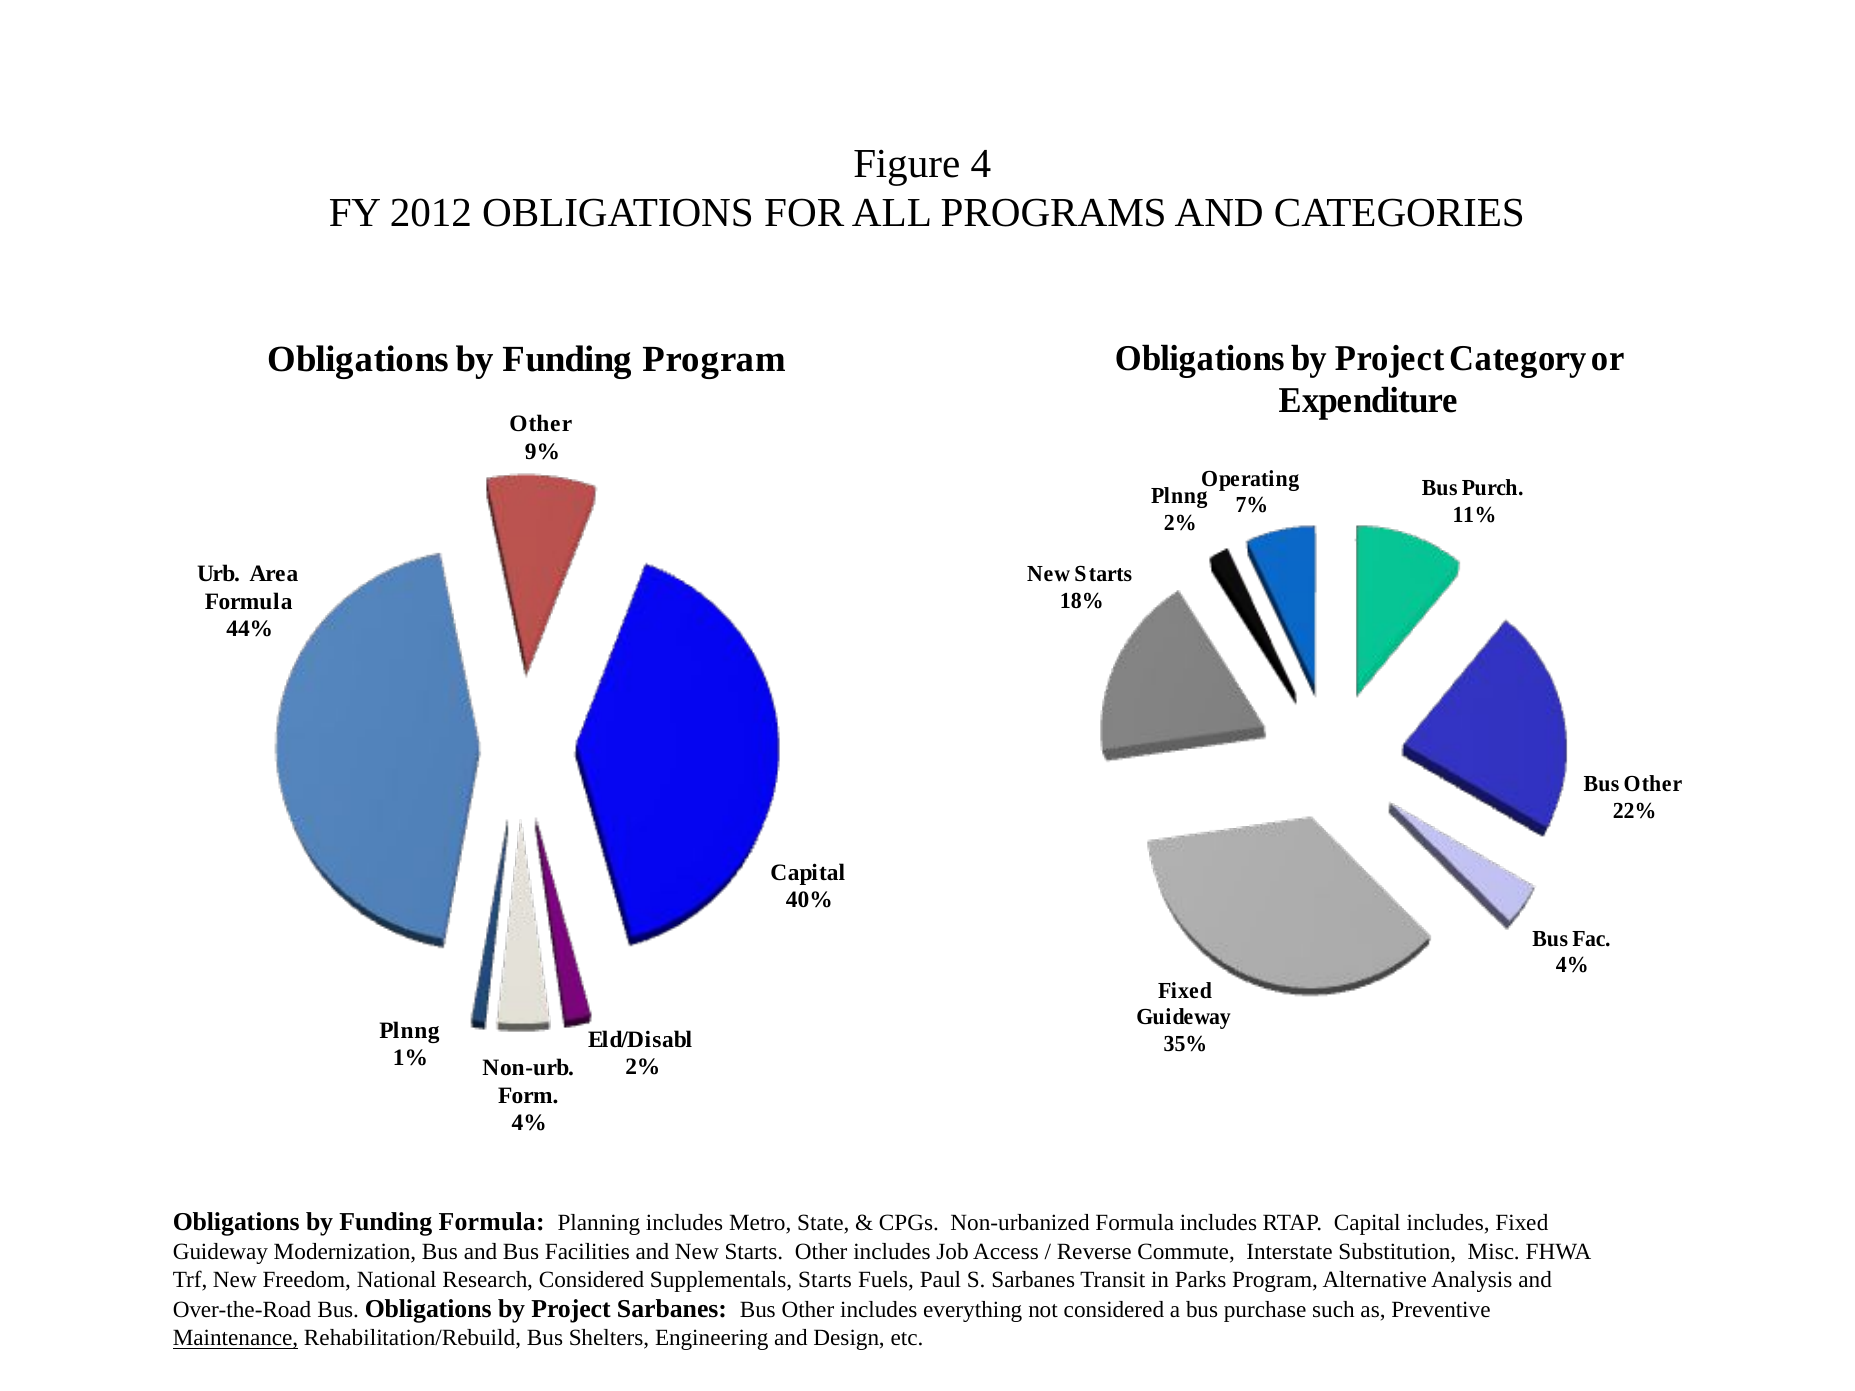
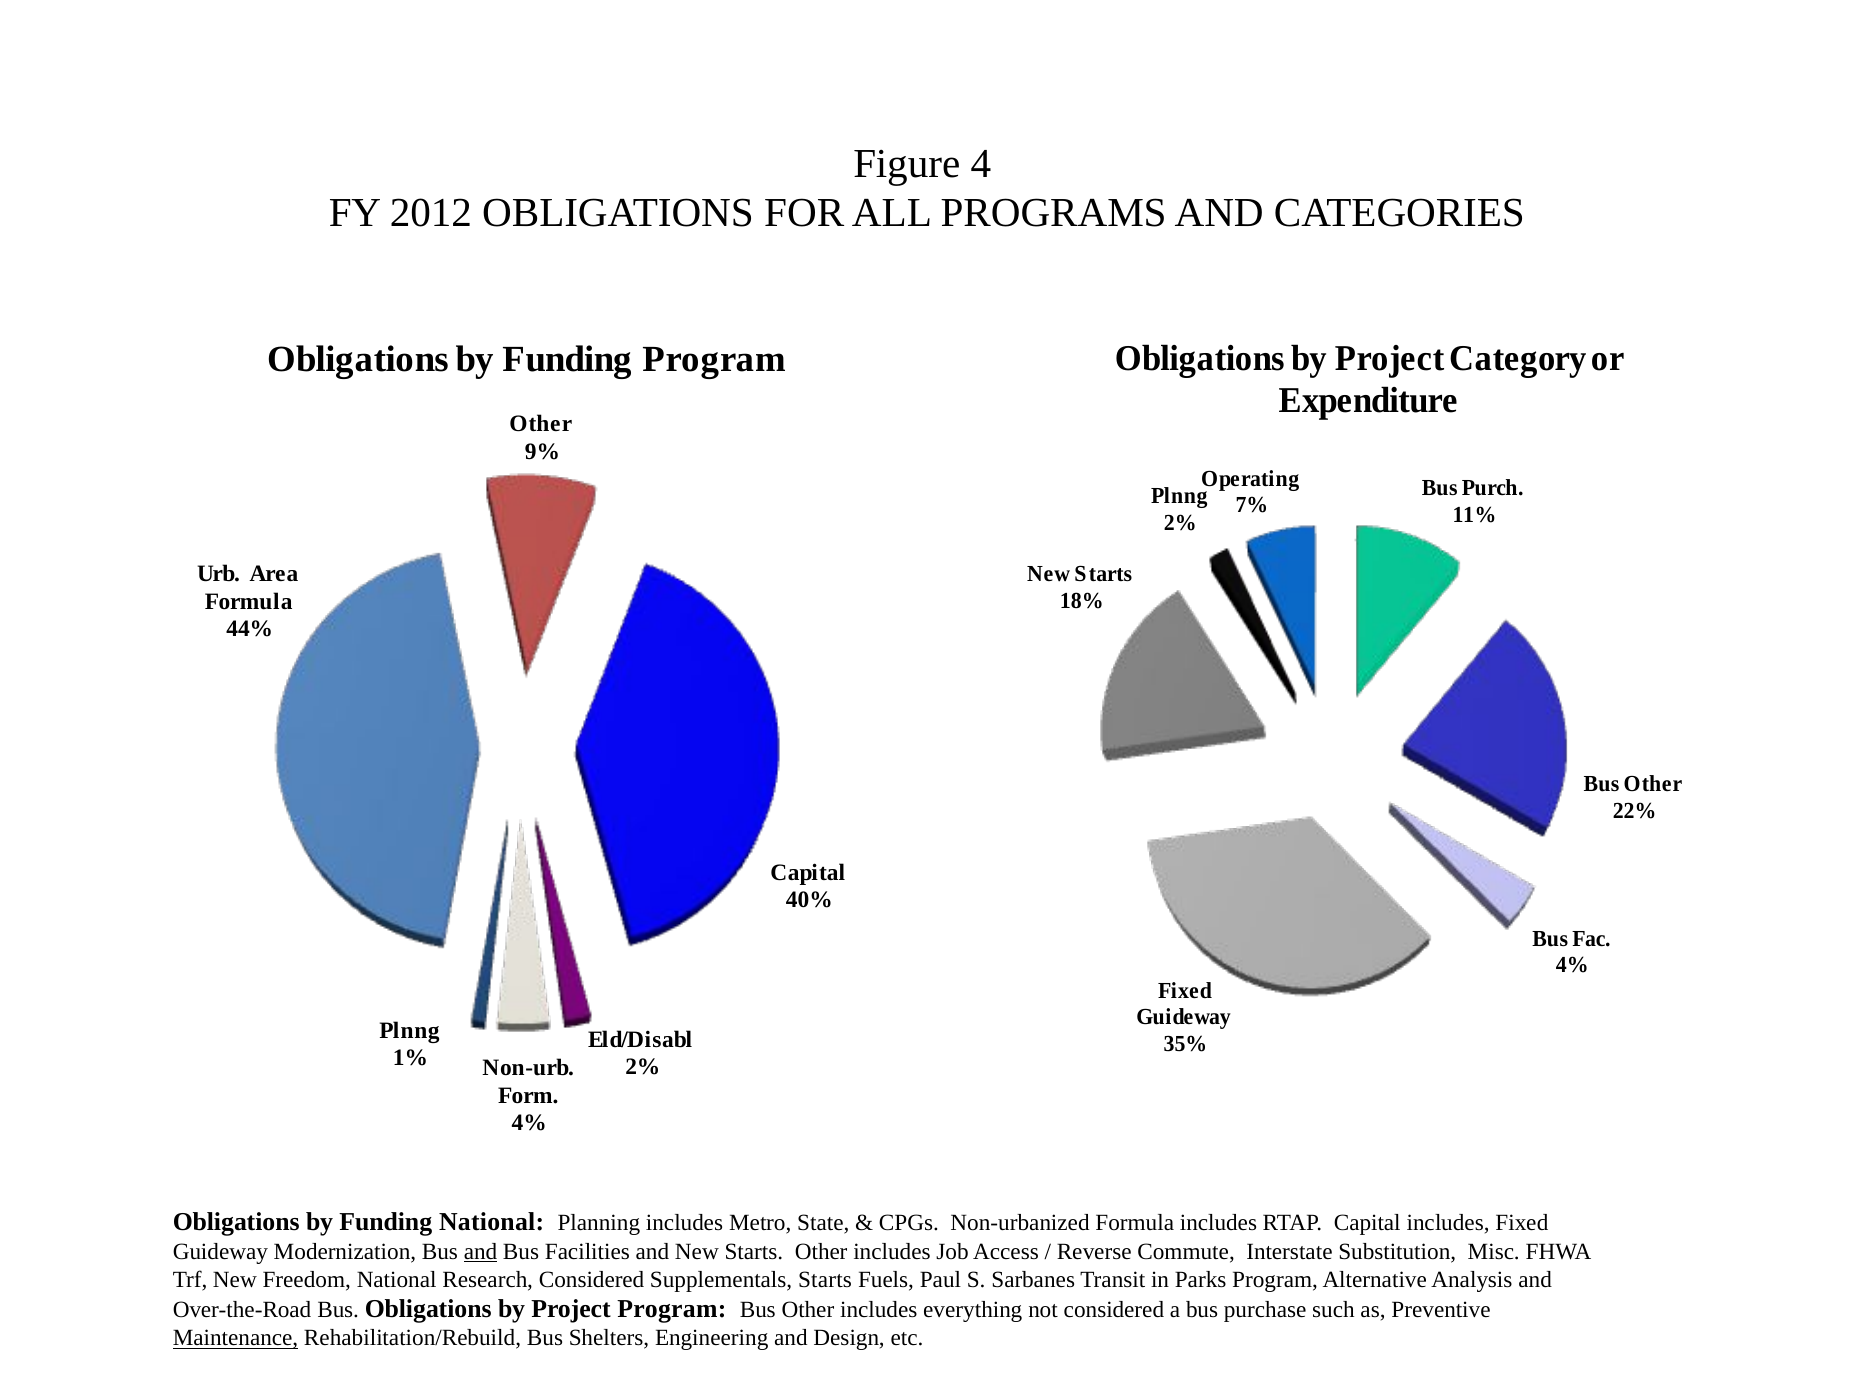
Funding Formula: Formula -> National
and at (481, 1252) underline: none -> present
Project Sarbanes: Sarbanes -> Program
